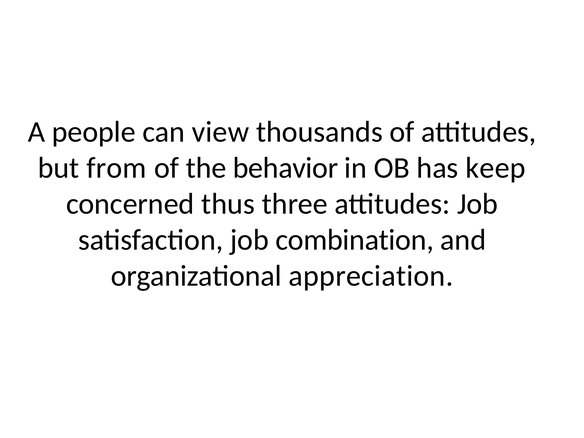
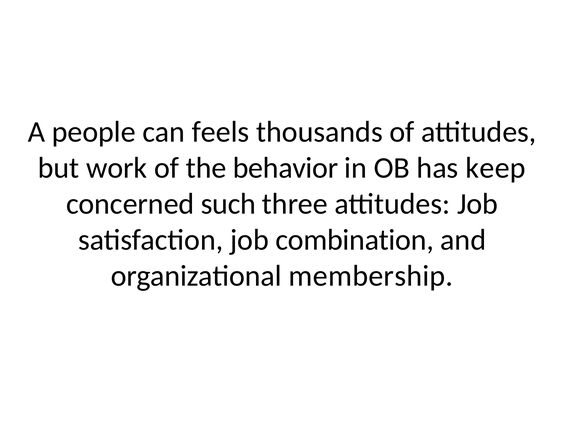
view: view -> feels
from: from -> work
thus: thus -> such
appreciation: appreciation -> membership
